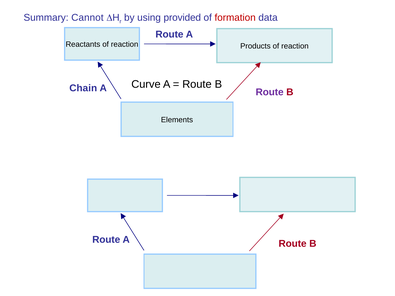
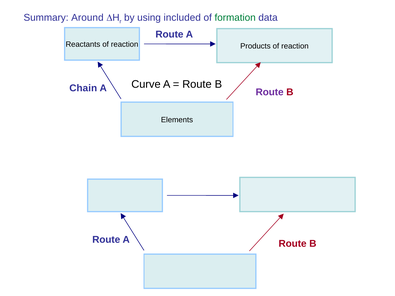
Cannot: Cannot -> Around
provided: provided -> included
formation colour: red -> green
